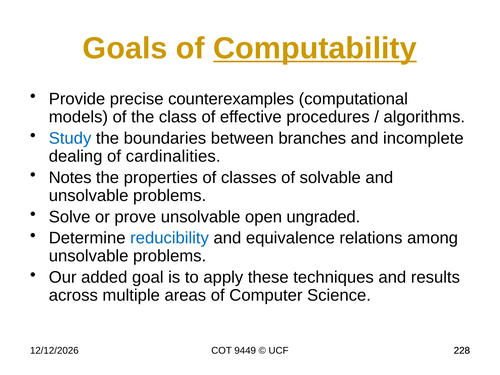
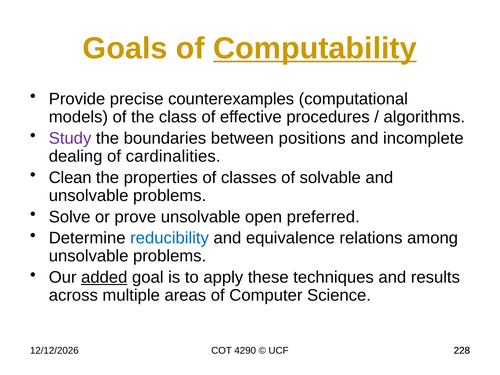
Study colour: blue -> purple
branches: branches -> positions
Notes: Notes -> Clean
ungraded: ungraded -> preferred
added underline: none -> present
9449: 9449 -> 4290
